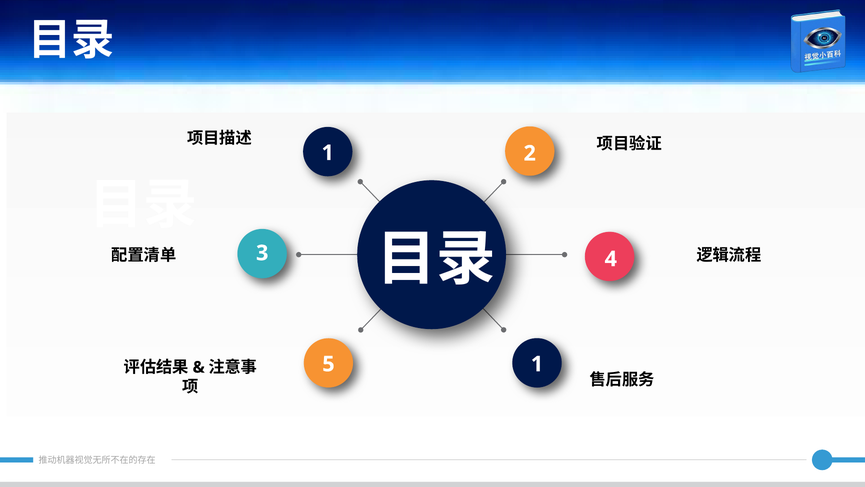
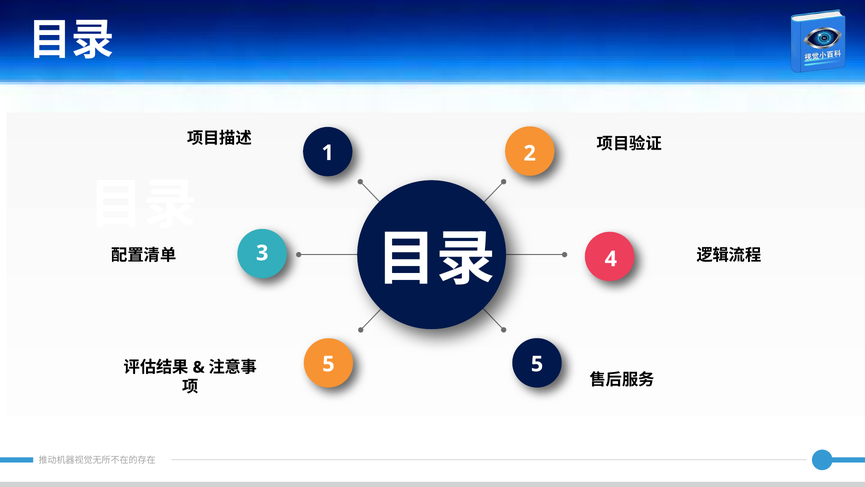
5 1: 1 -> 5
